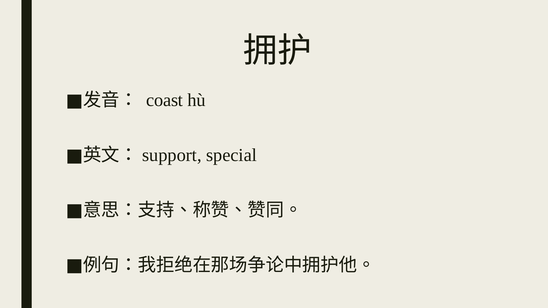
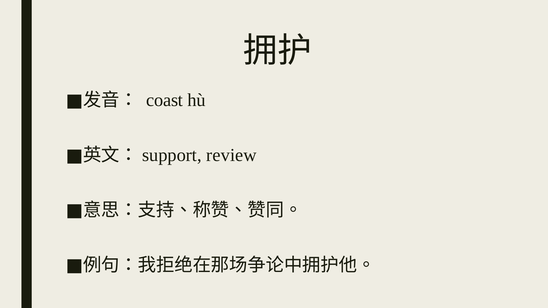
special: special -> review
